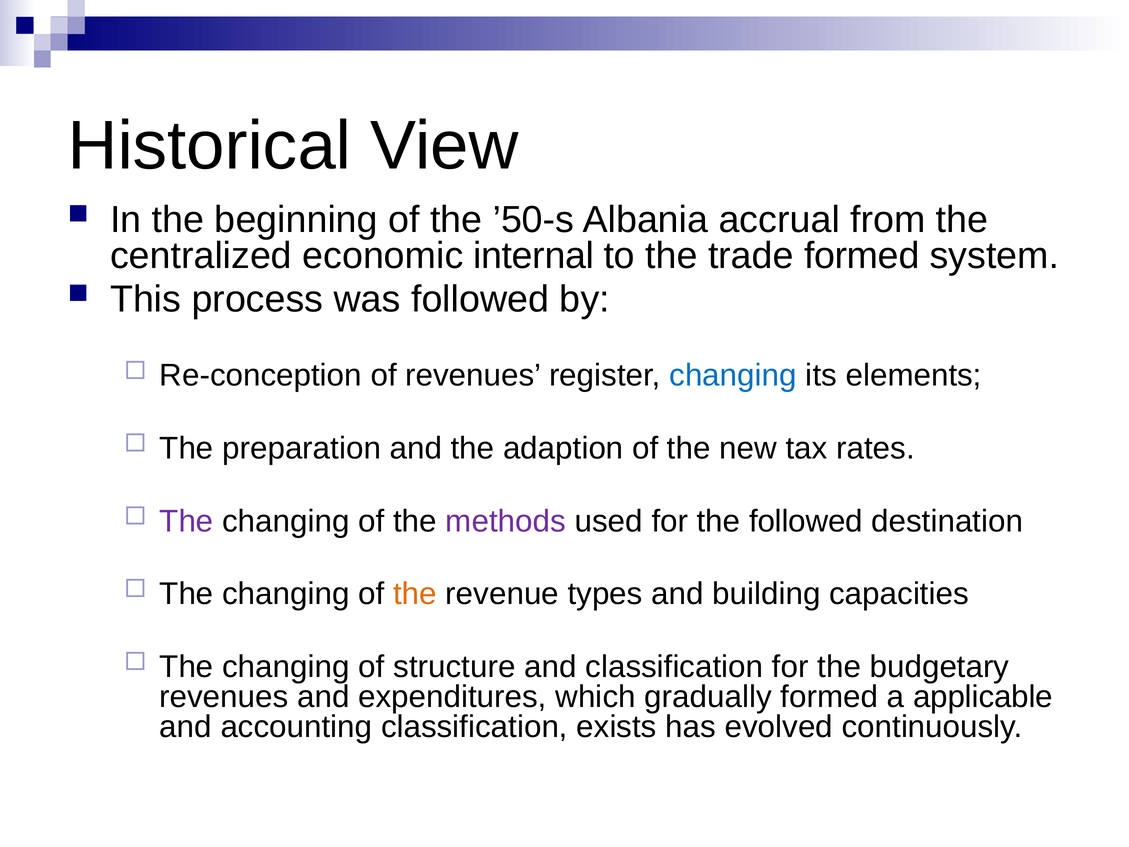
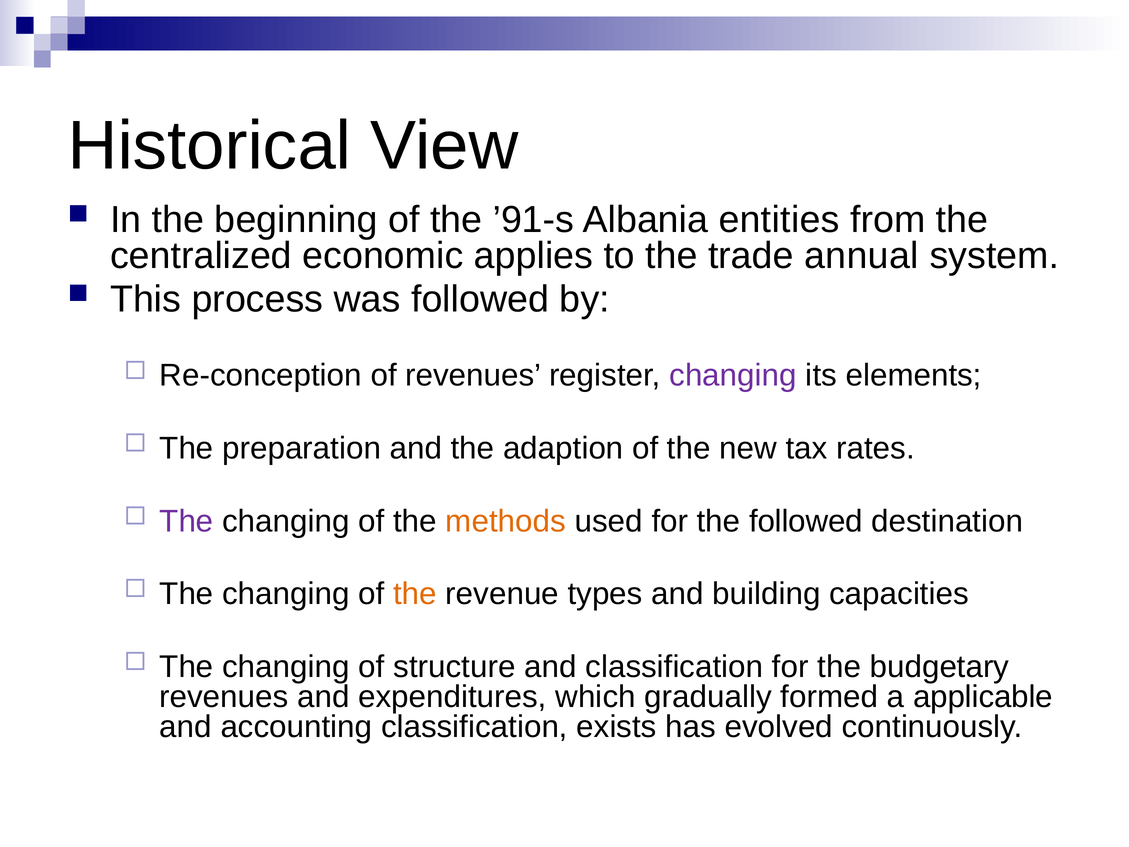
’50-s: ’50-s -> ’91-s
accrual: accrual -> entities
internal: internal -> applies
trade formed: formed -> annual
changing at (733, 376) colour: blue -> purple
methods colour: purple -> orange
